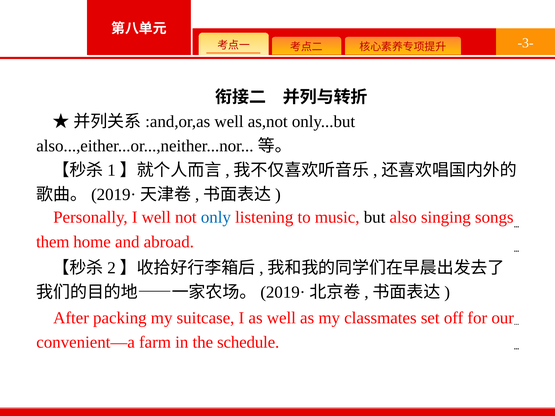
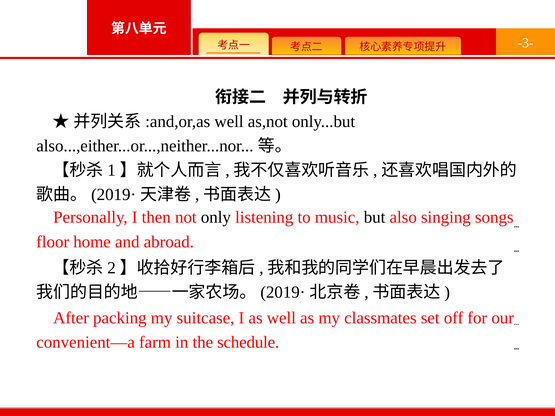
I well: well -> then
only colour: blue -> black
them: them -> floor
